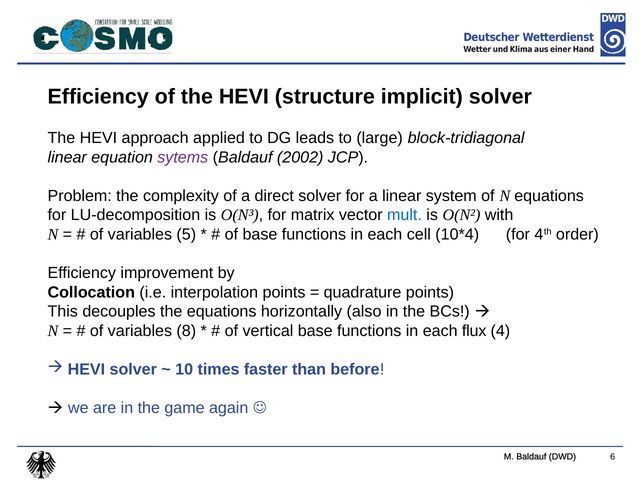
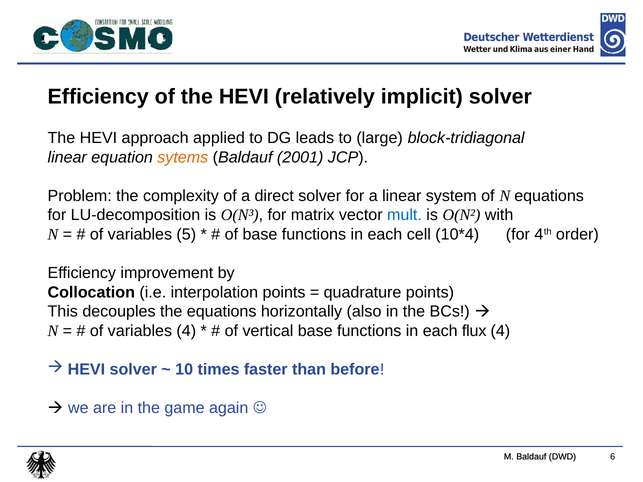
structure: structure -> relatively
sytems colour: purple -> orange
2002: 2002 -> 2001
variables 8: 8 -> 4
